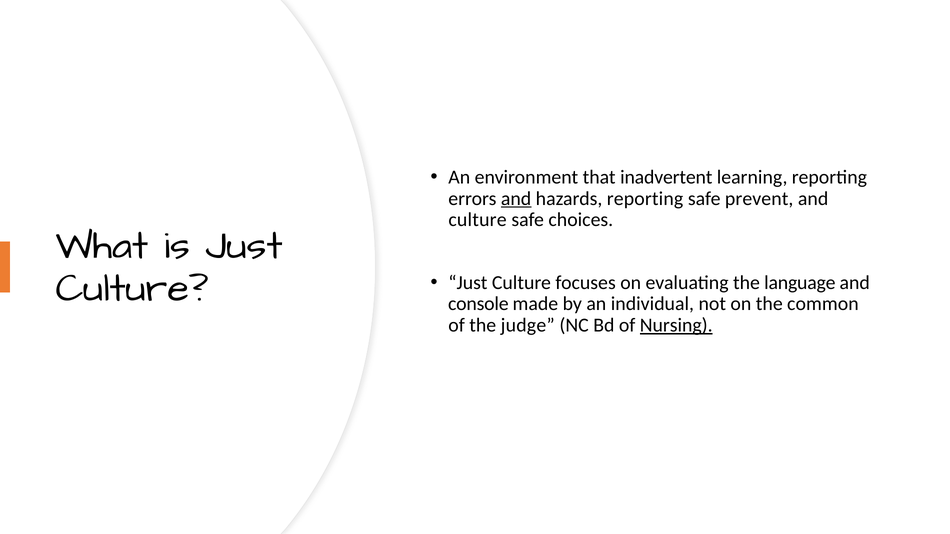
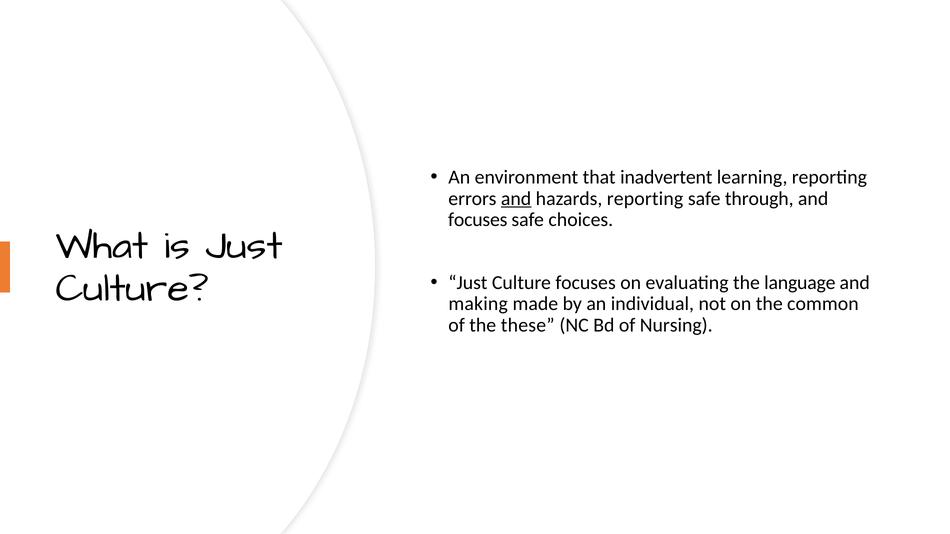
prevent: prevent -> through
culture at (478, 220): culture -> focuses
console: console -> making
judge: judge -> these
Nursing underline: present -> none
